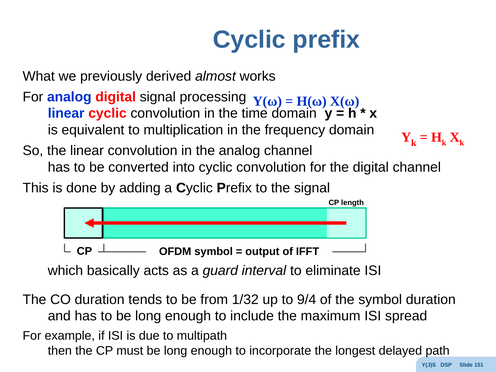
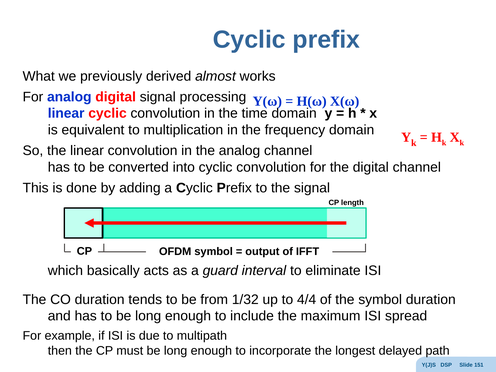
9/4: 9/4 -> 4/4
